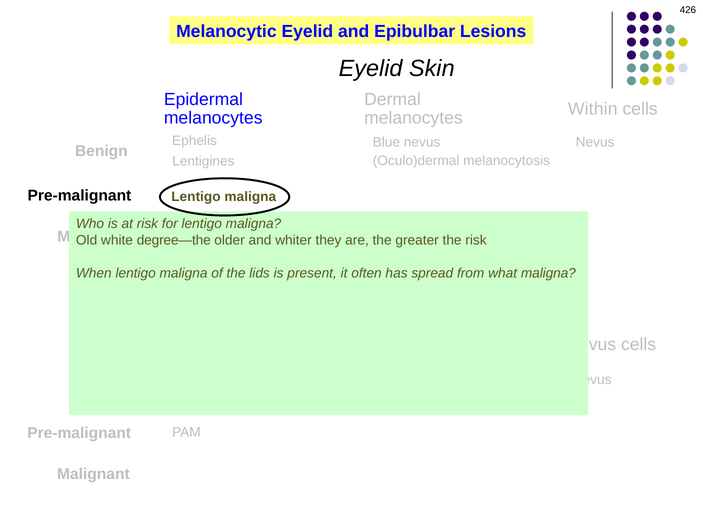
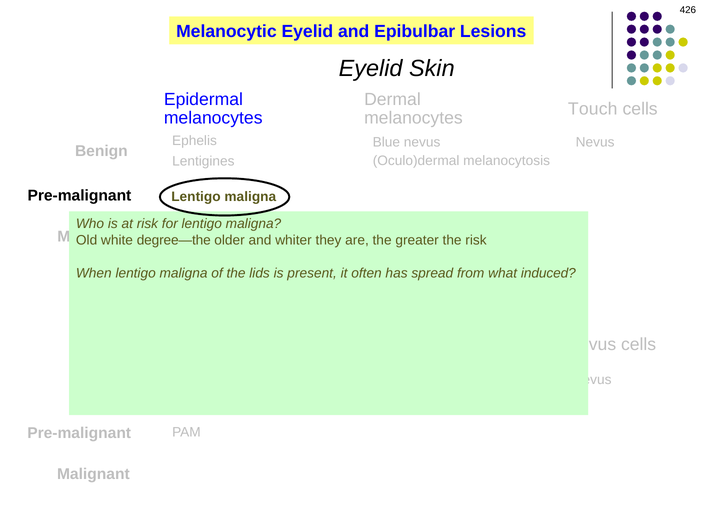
Within at (593, 109): Within -> Touch
what maligna: maligna -> induced
